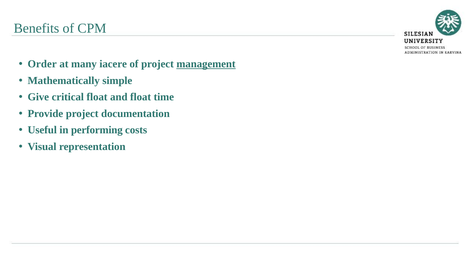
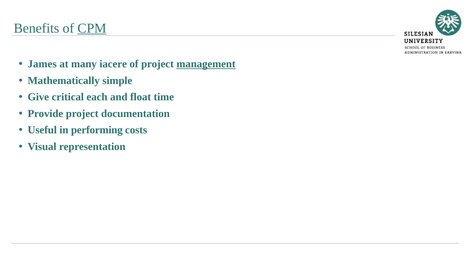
CPM underline: none -> present
Order: Order -> James
critical float: float -> each
